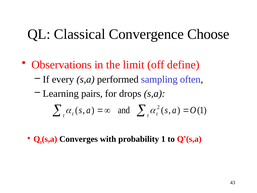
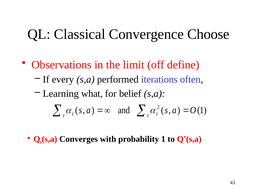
sampling: sampling -> iterations
pairs: pairs -> what
drops: drops -> belief
